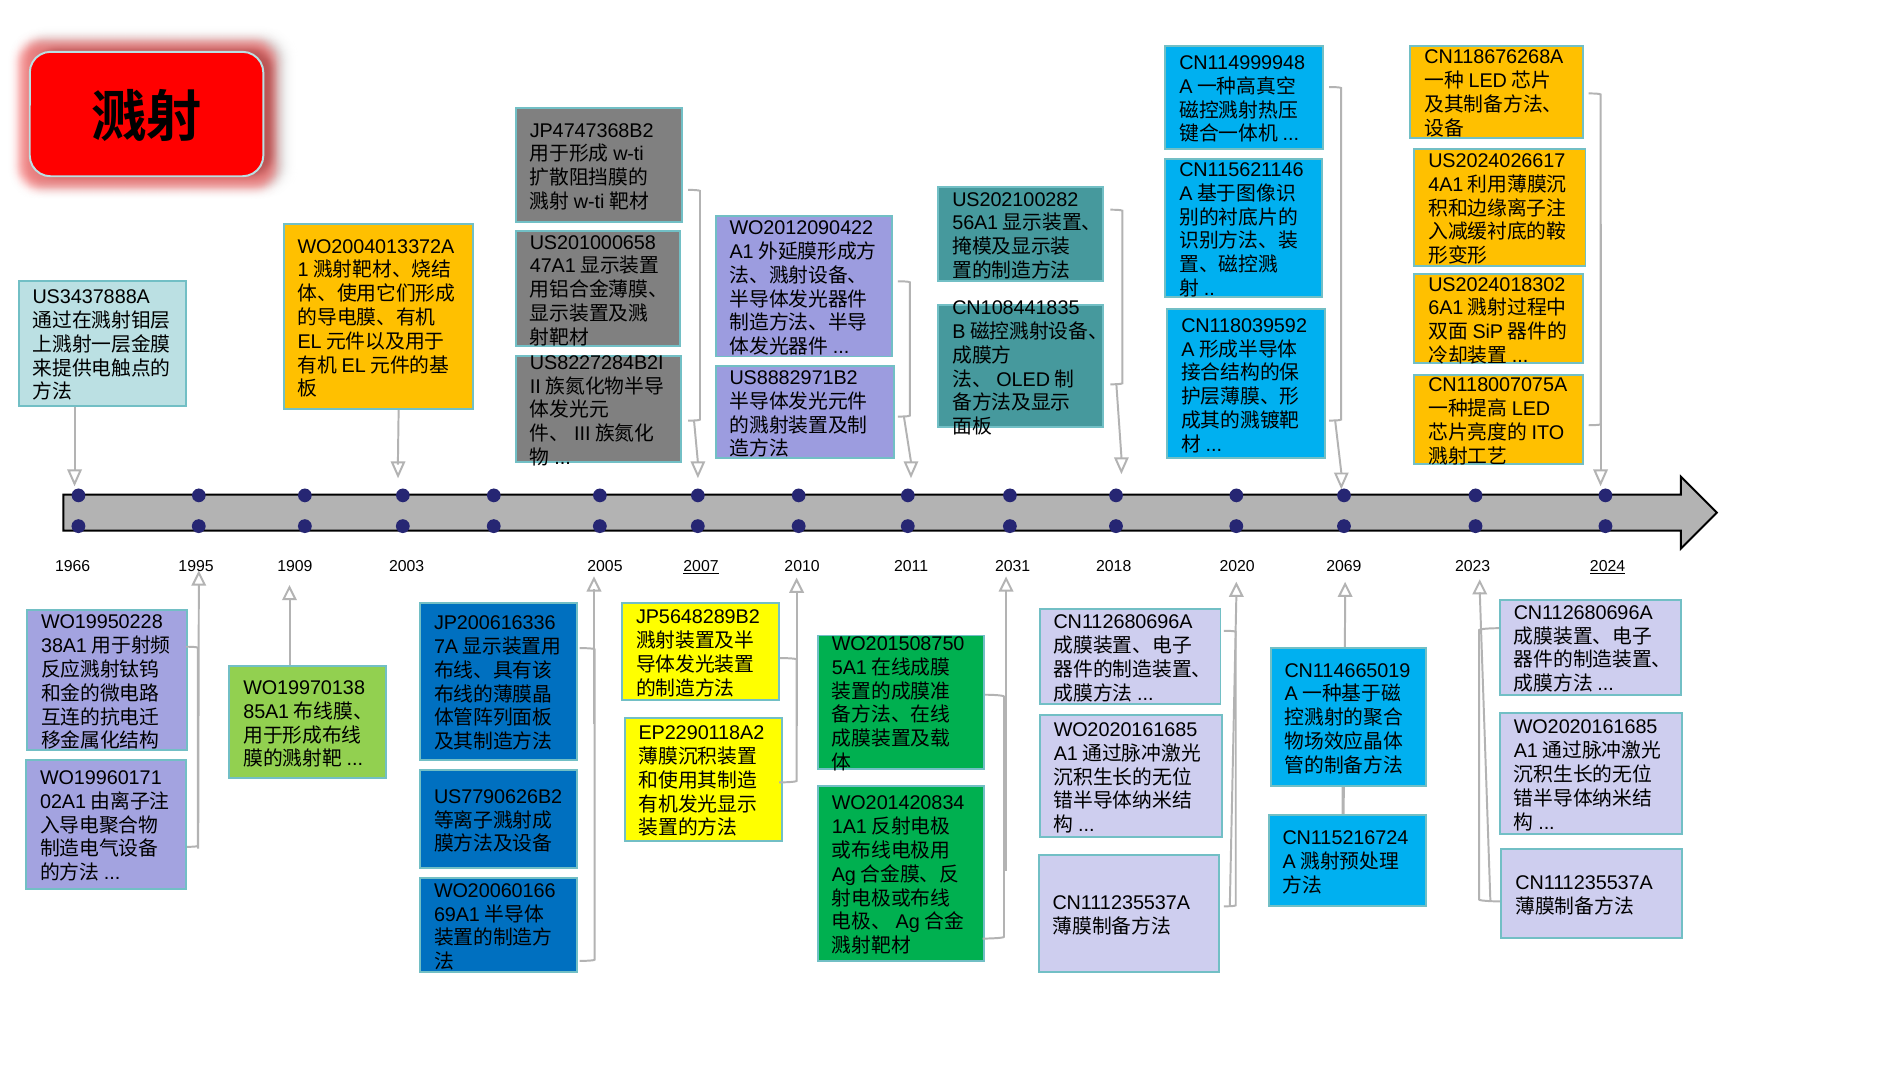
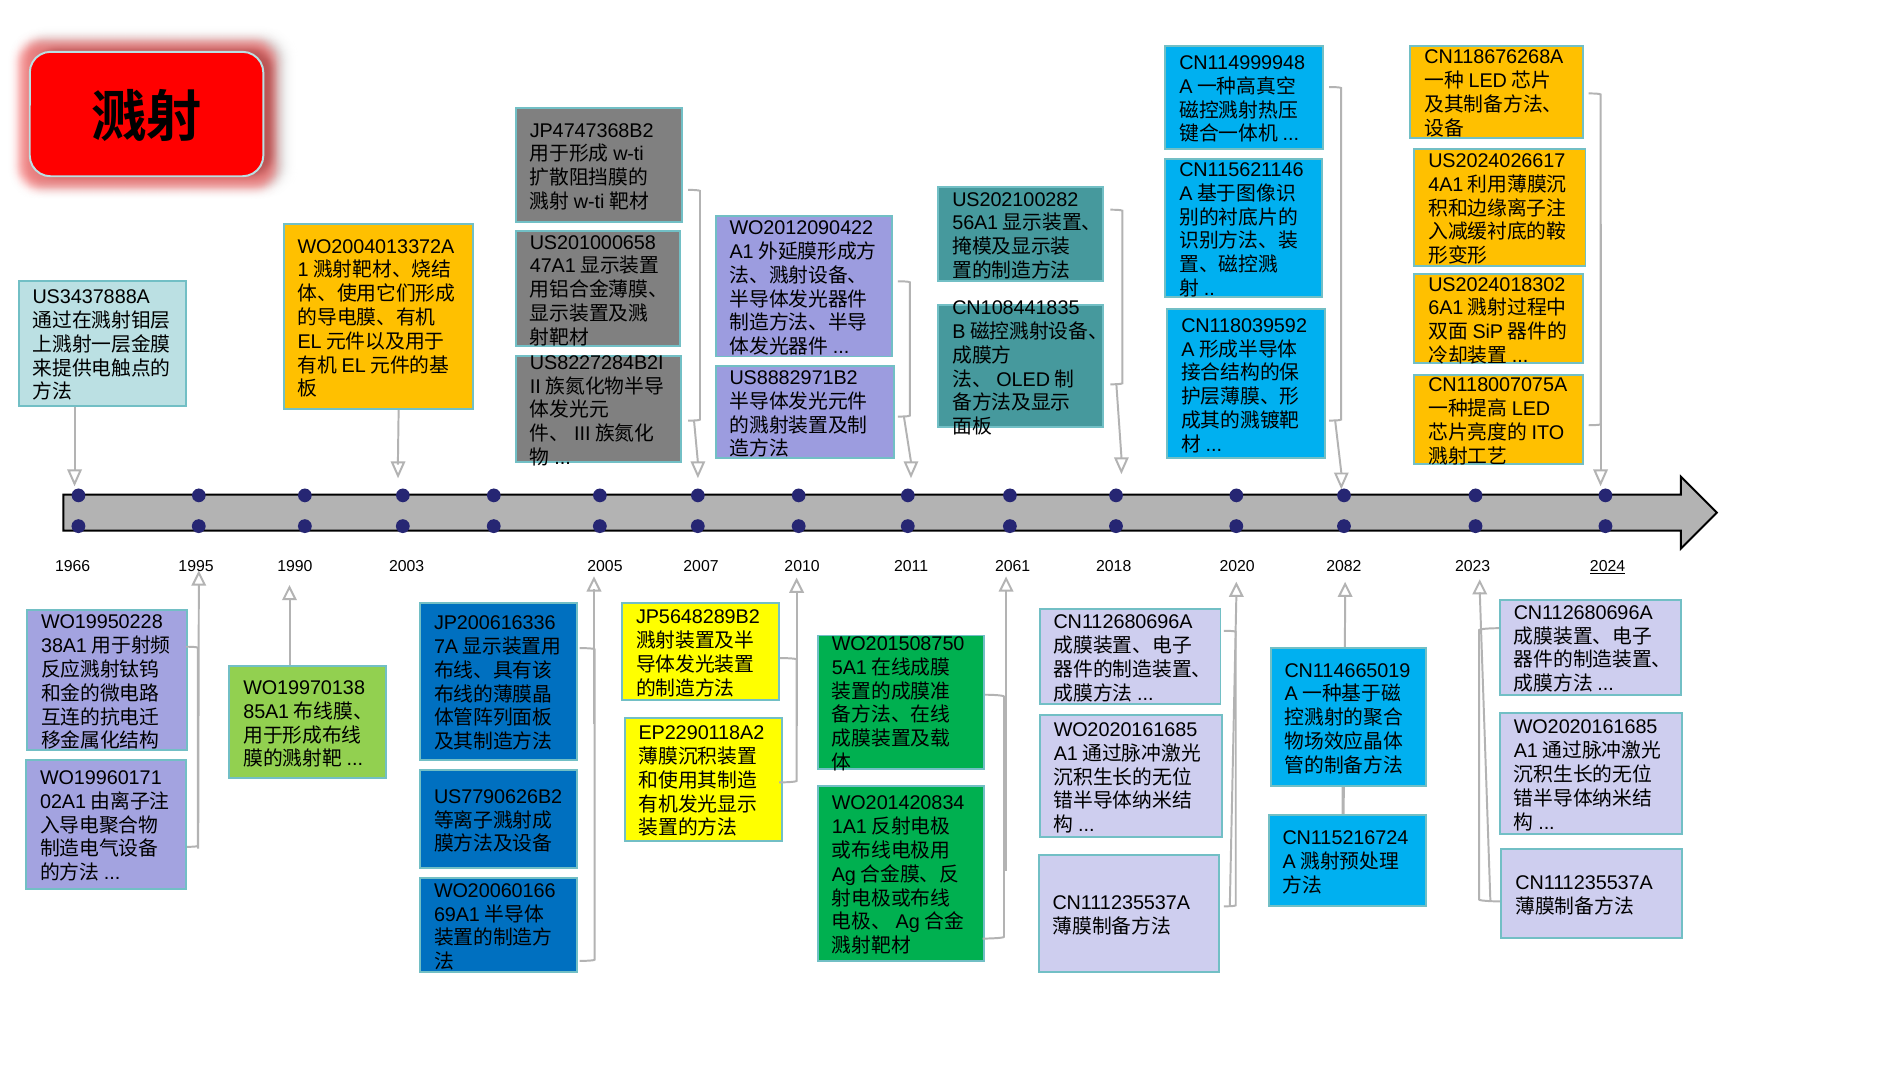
1909: 1909 -> 1990
2007 underline: present -> none
2031: 2031 -> 2061
2069: 2069 -> 2082
